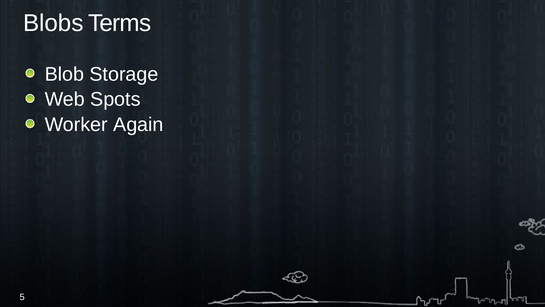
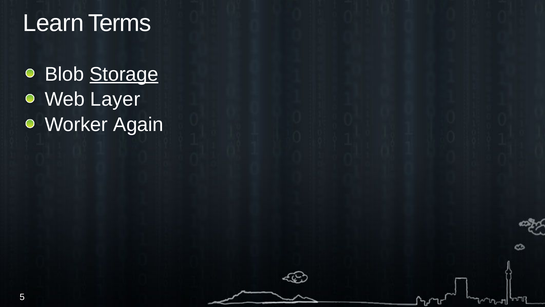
Blobs: Blobs -> Learn
Storage underline: none -> present
Spots: Spots -> Layer
